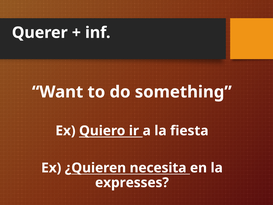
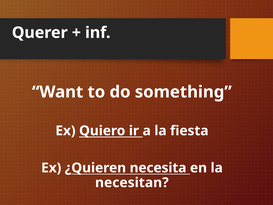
expresses: expresses -> necesitan
